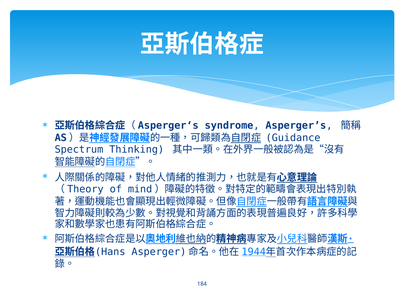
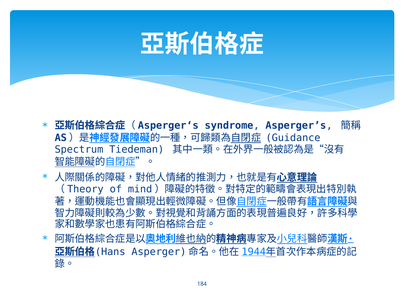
Thinking: Thinking -> Tiedeman
